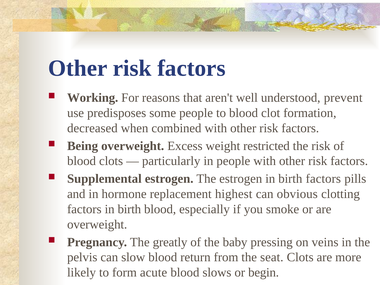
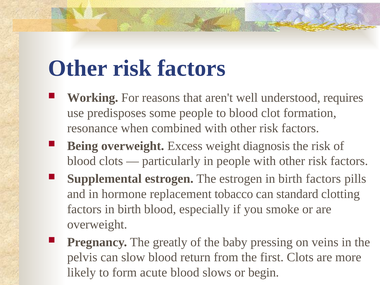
prevent: prevent -> requires
decreased: decreased -> resonance
restricted: restricted -> diagnosis
highest: highest -> tobacco
obvious: obvious -> standard
seat: seat -> first
